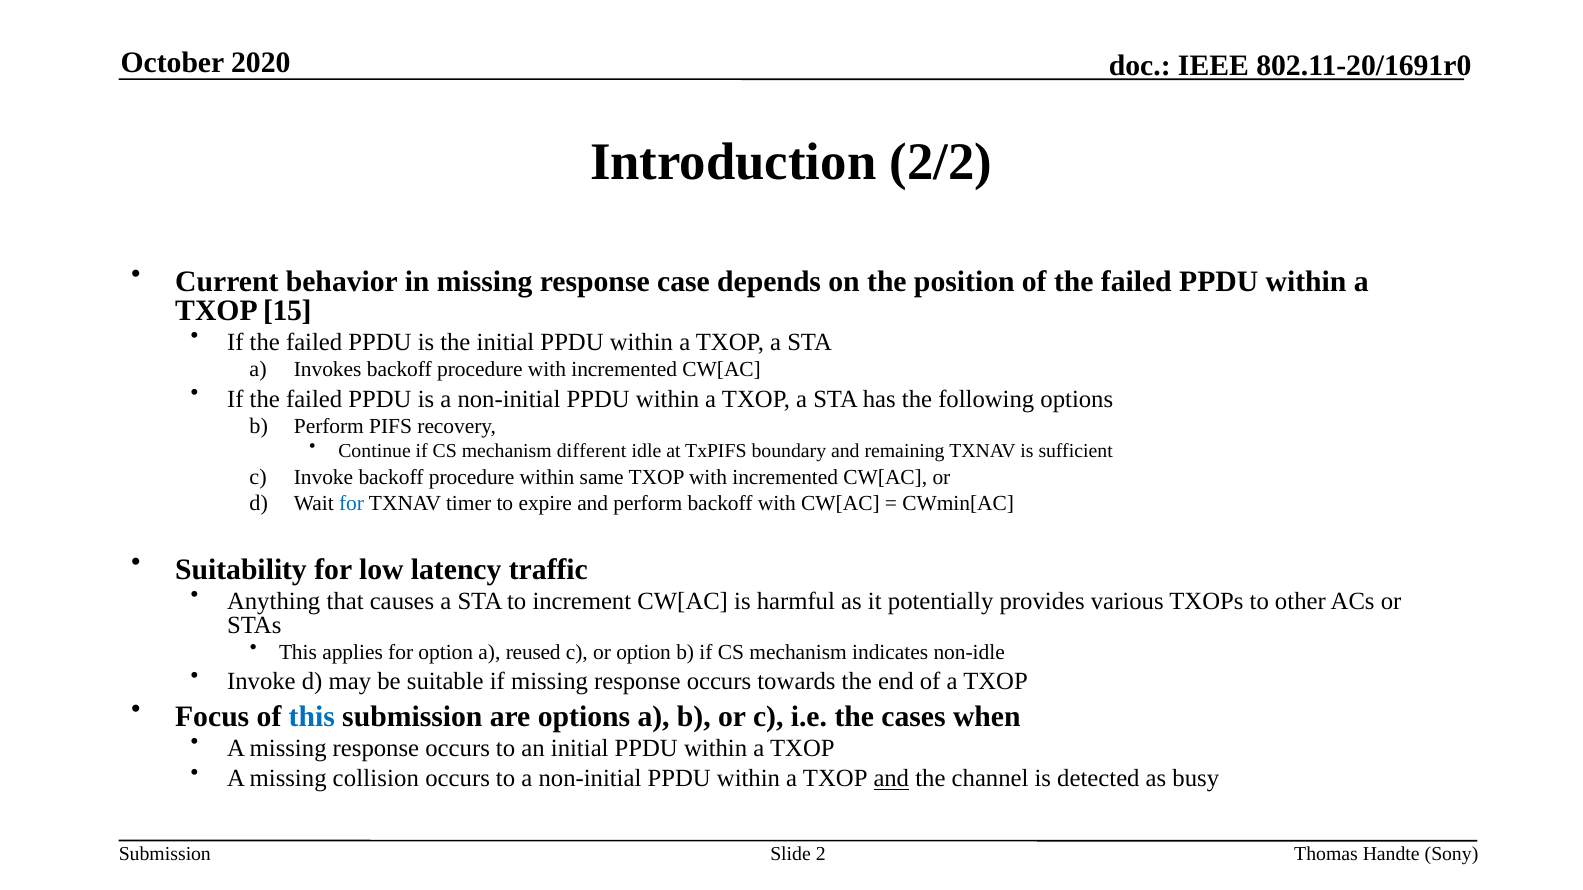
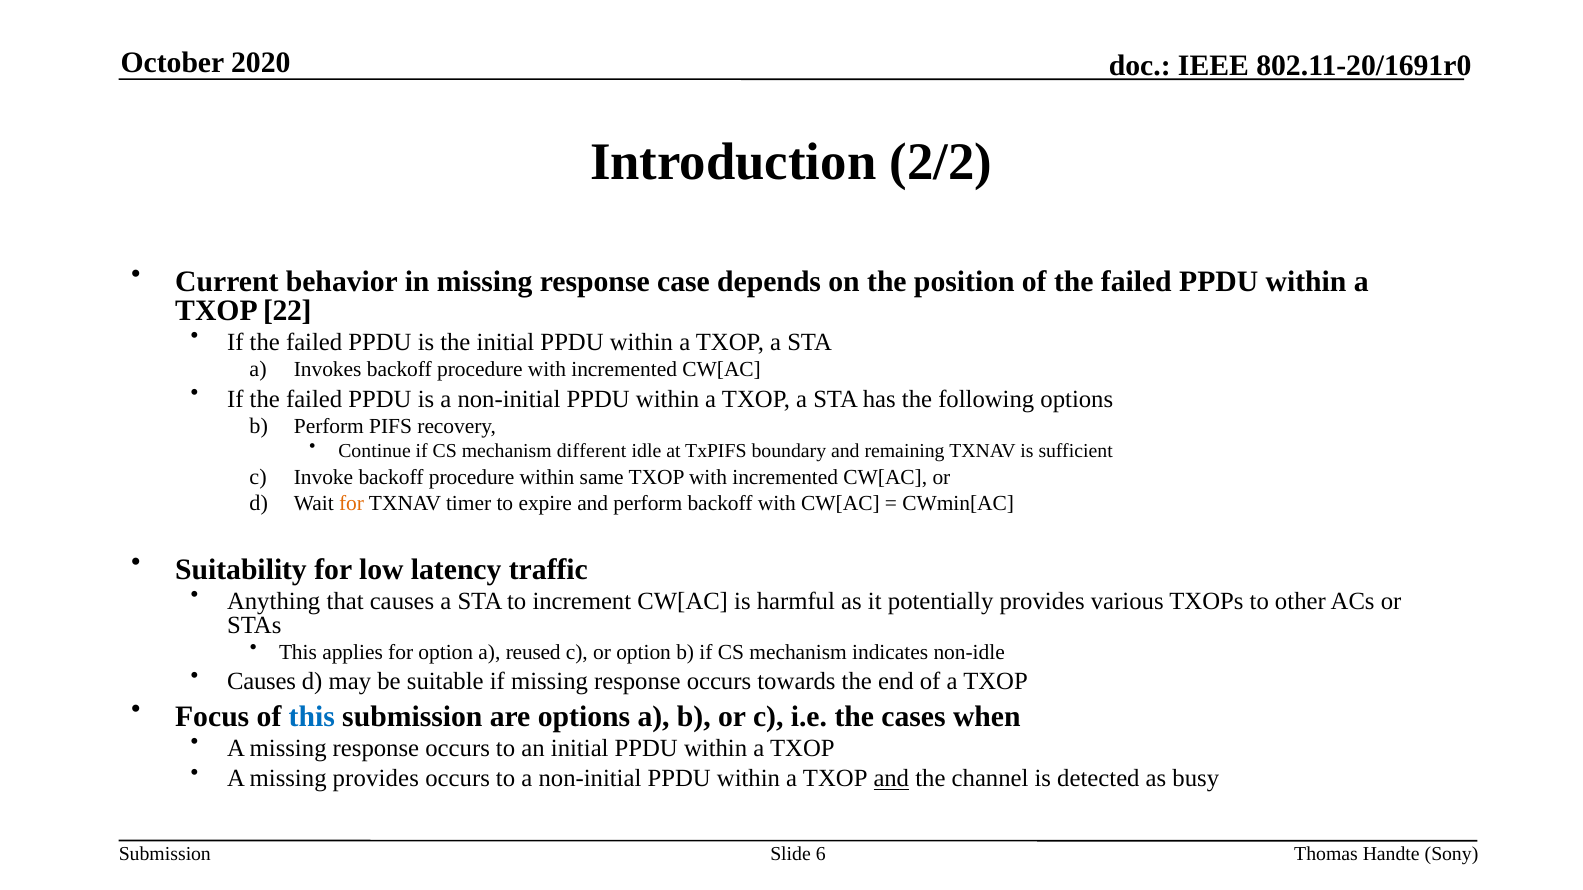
15: 15 -> 22
for at (352, 504) colour: blue -> orange
Invoke at (261, 682): Invoke -> Causes
missing collision: collision -> provides
2: 2 -> 6
